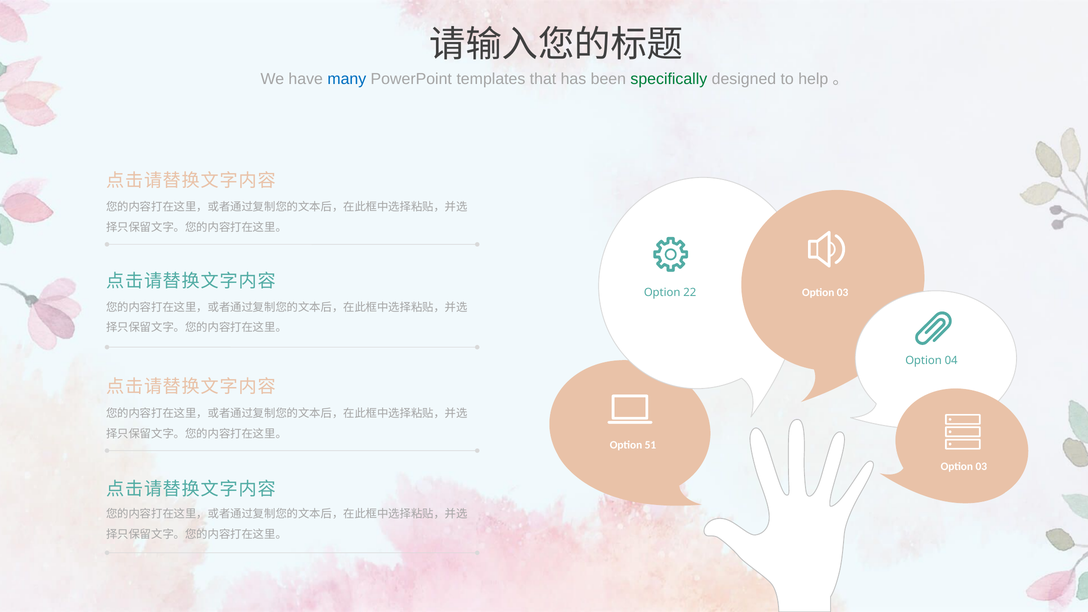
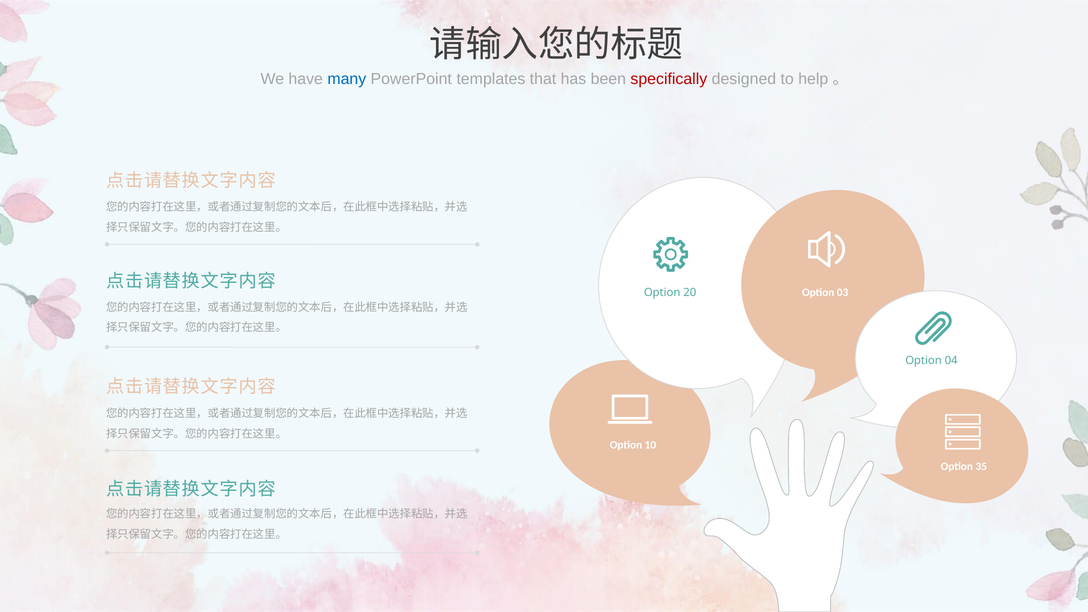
specifically colour: green -> red
22: 22 -> 20
51: 51 -> 10
03 at (981, 466): 03 -> 35
